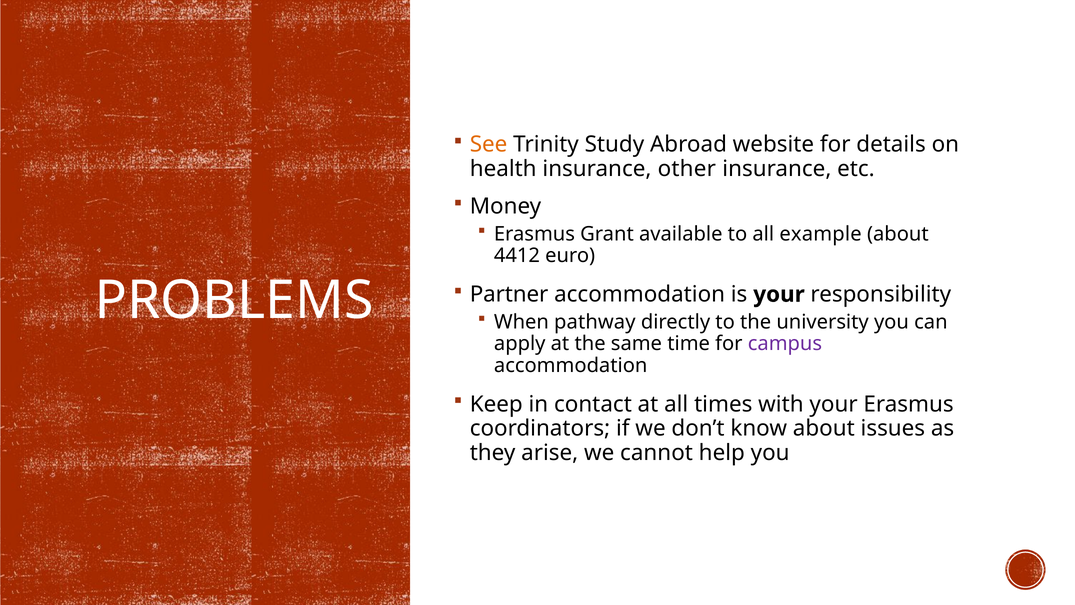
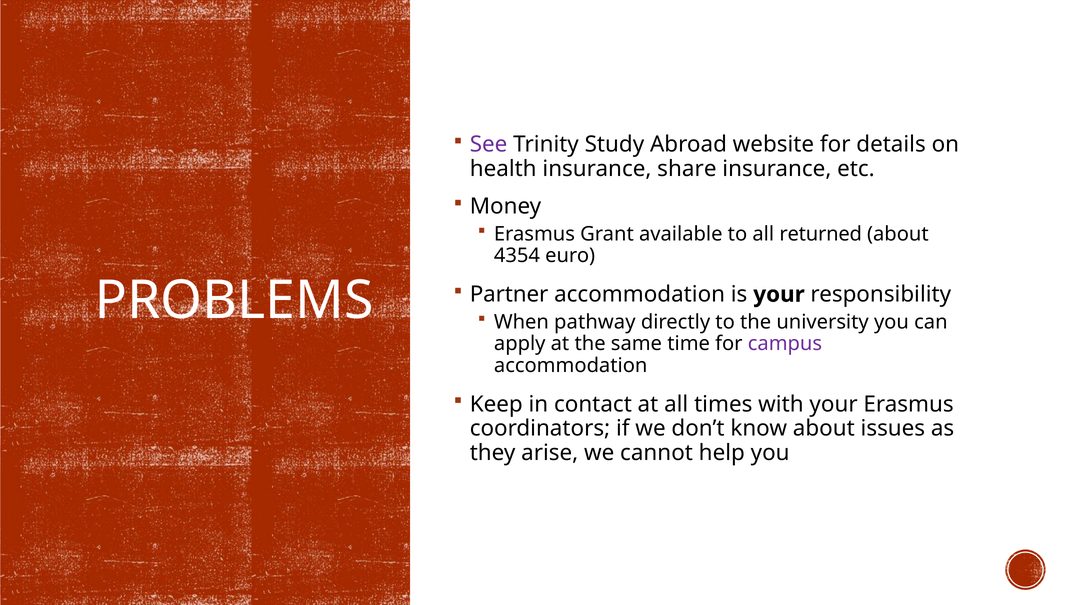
See colour: orange -> purple
other: other -> share
example: example -> returned
4412: 4412 -> 4354
